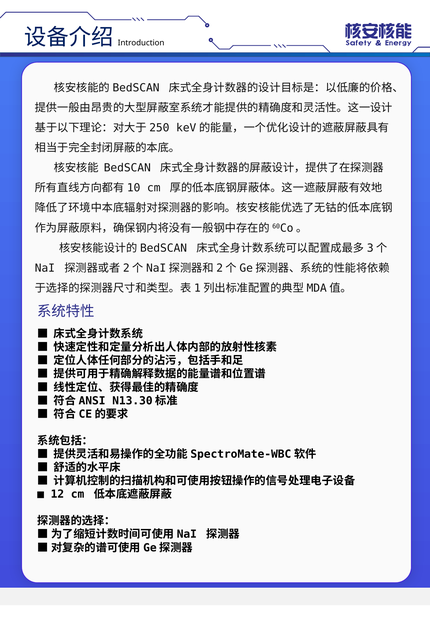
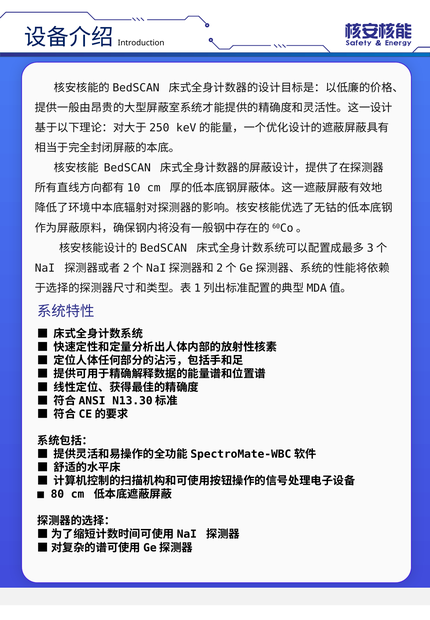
12: 12 -> 80
